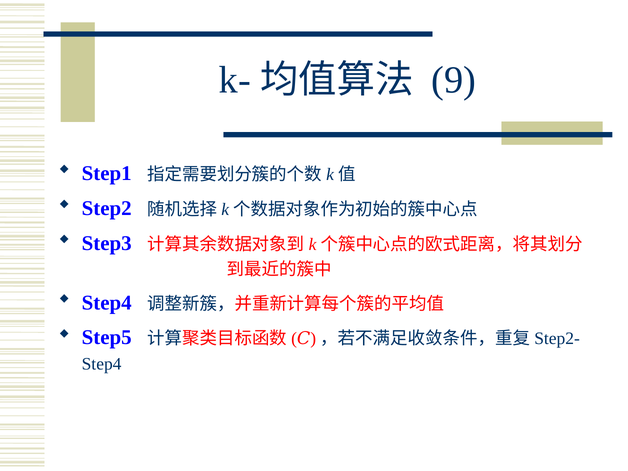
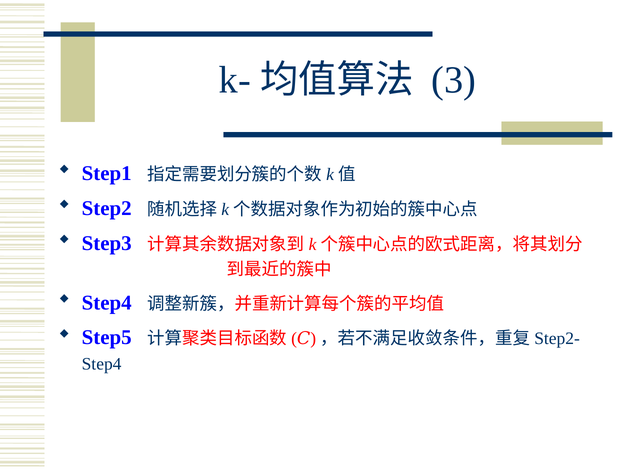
9: 9 -> 3
